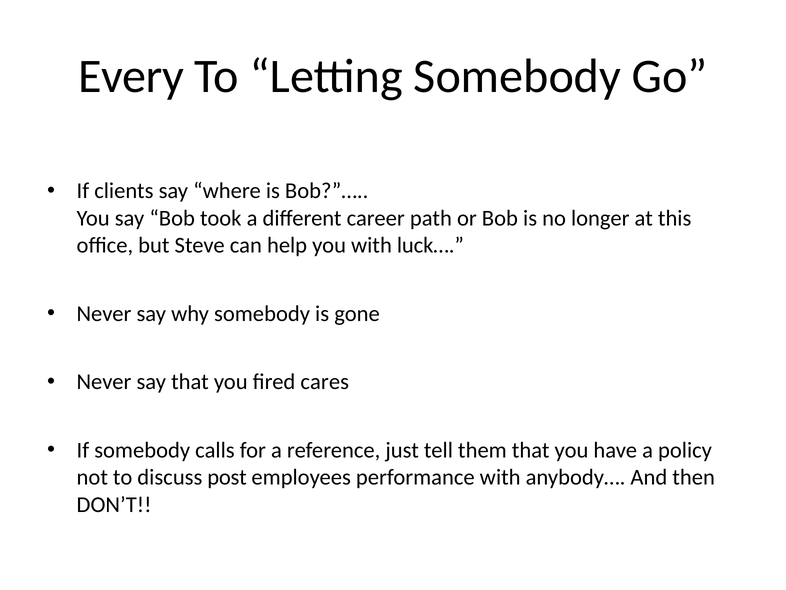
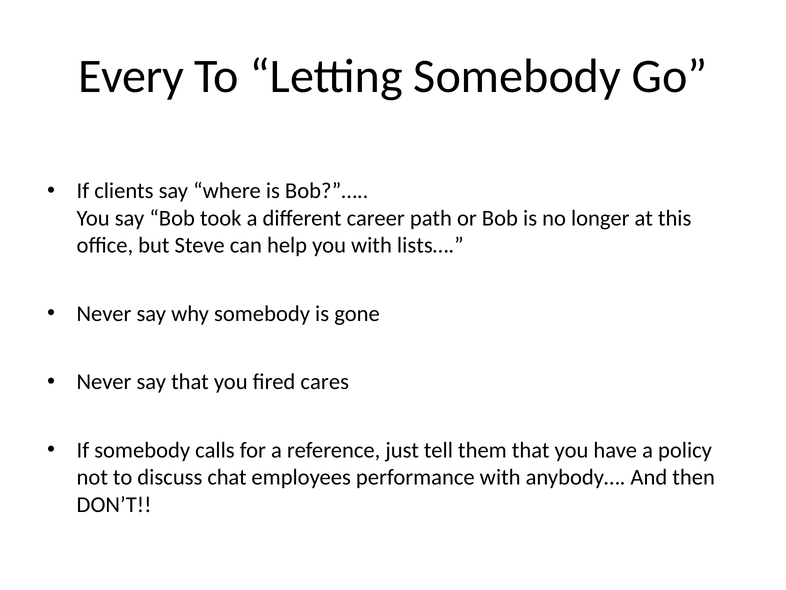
luck…: luck… -> lists…
post: post -> chat
